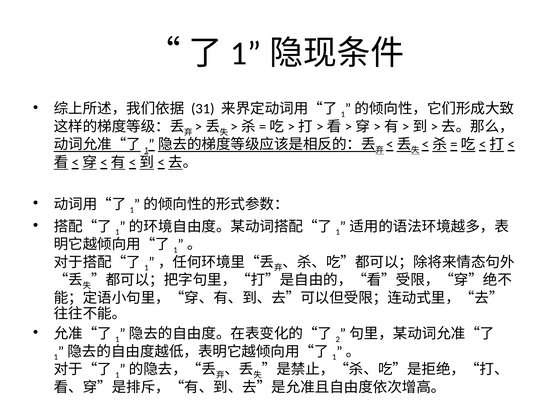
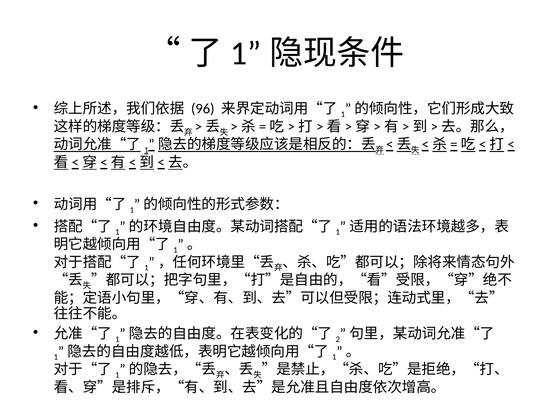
31: 31 -> 96
